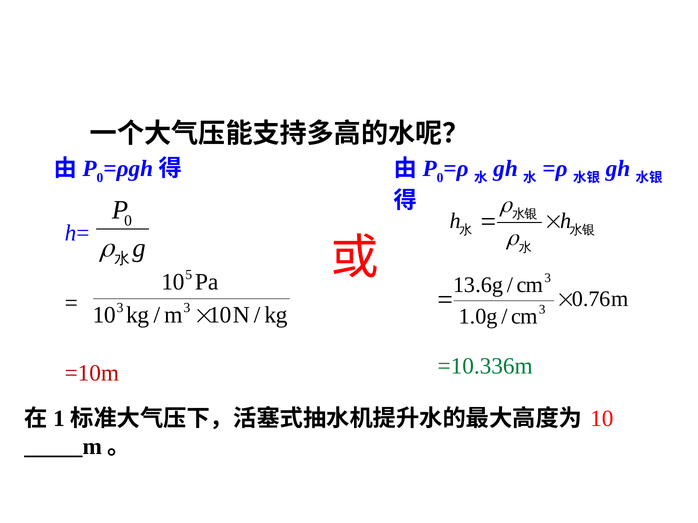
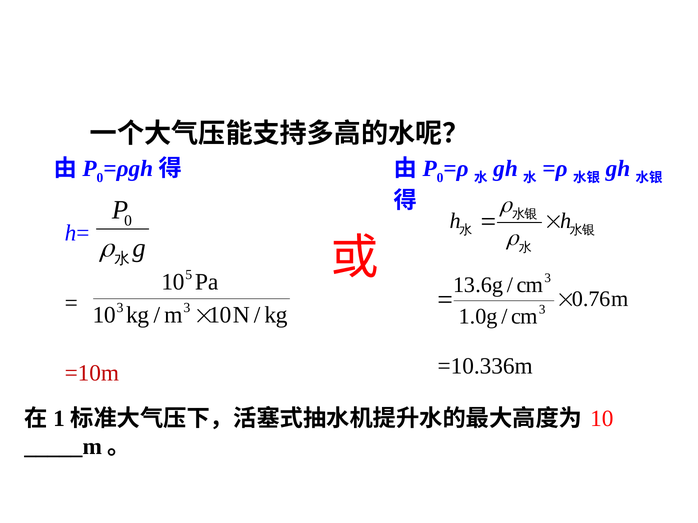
=10.336m colour: green -> black
